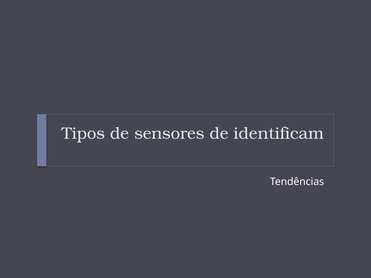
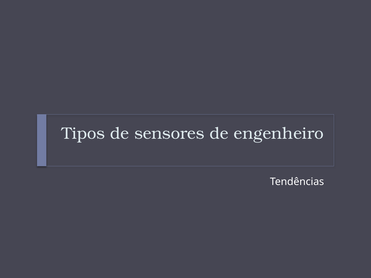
identificam: identificam -> engenheiro
